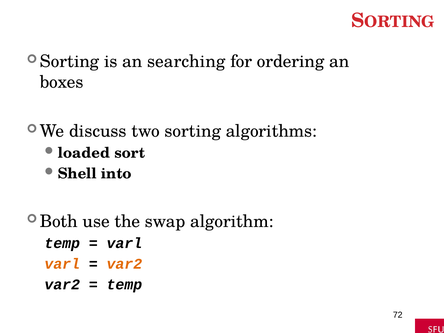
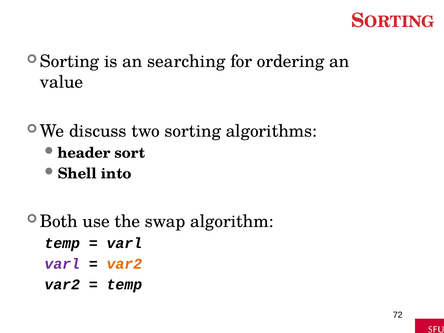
boxes: boxes -> value
loaded: loaded -> header
varl at (62, 264) colour: orange -> purple
